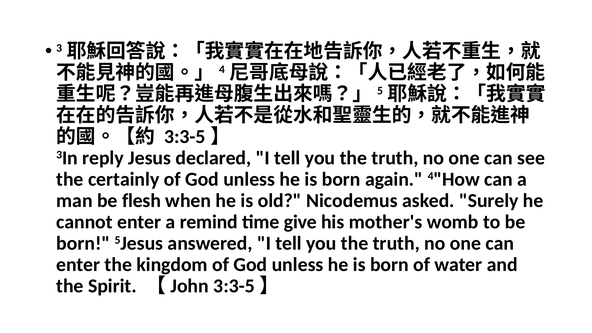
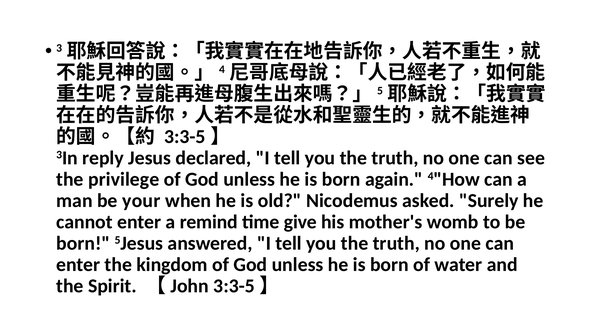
certainly: certainly -> privilege
flesh: flesh -> your
